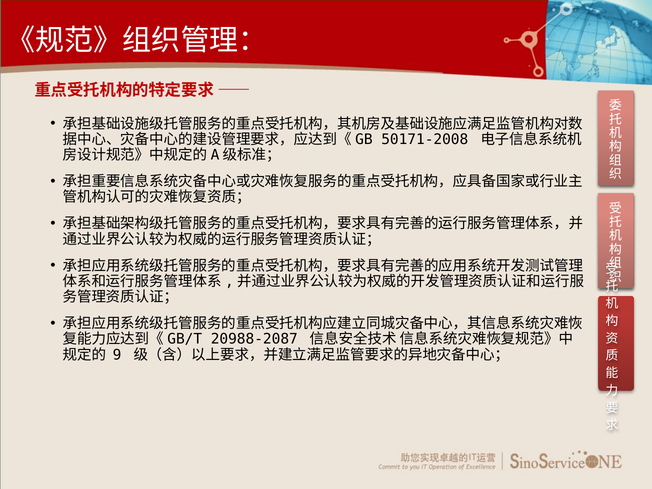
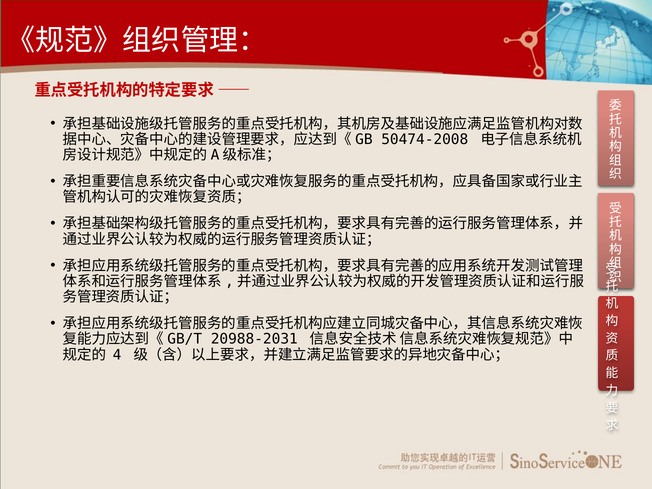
50171-2008: 50171-2008 -> 50474-2008
20988-2087: 20988-2087 -> 20988-2031
9: 9 -> 4
